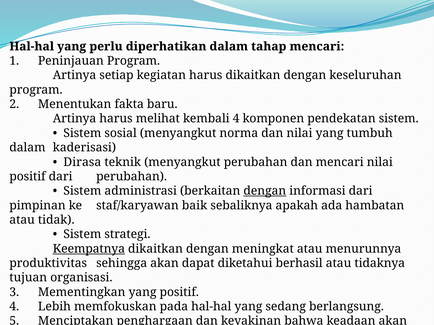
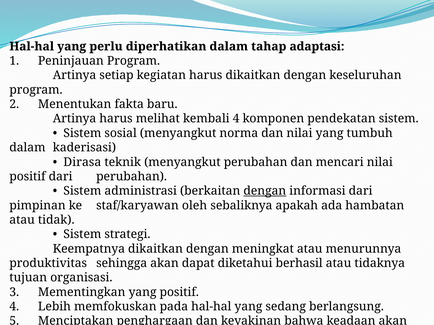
tahap mencari: mencari -> adaptasi
staf/karyawan baik: baik -> oleh
Keempatnya underline: present -> none
